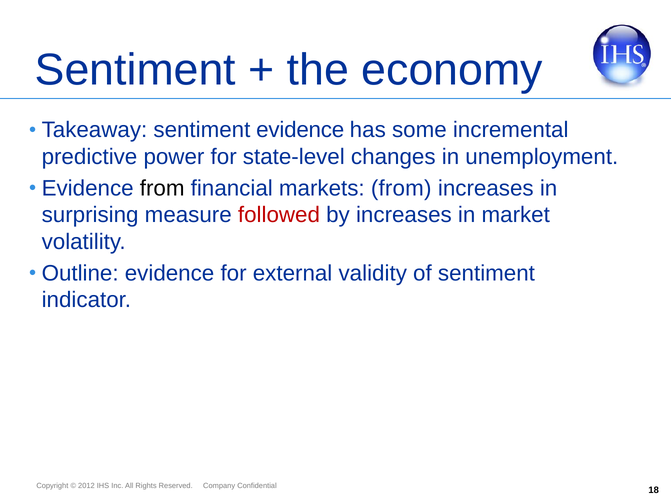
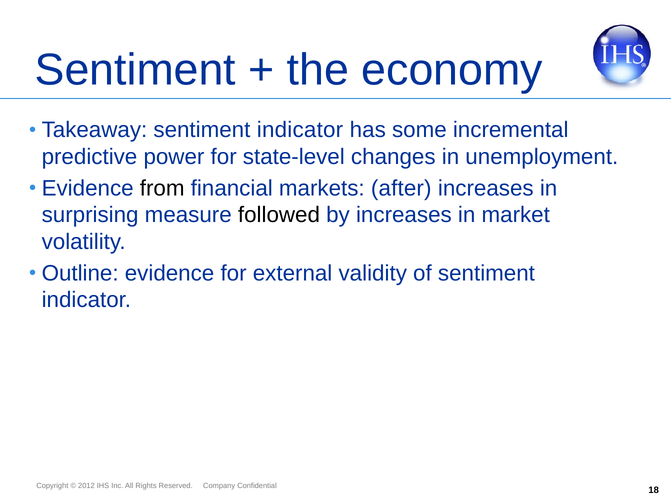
Takeaway sentiment evidence: evidence -> indicator
markets from: from -> after
followed colour: red -> black
